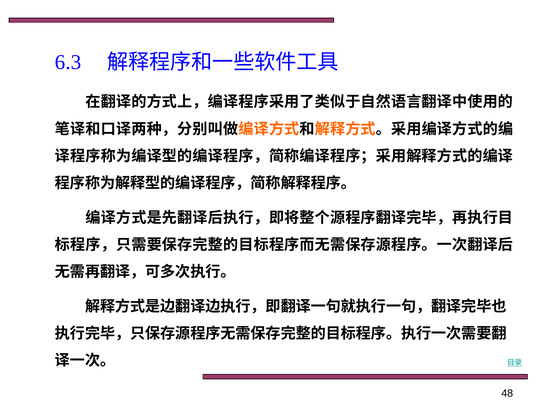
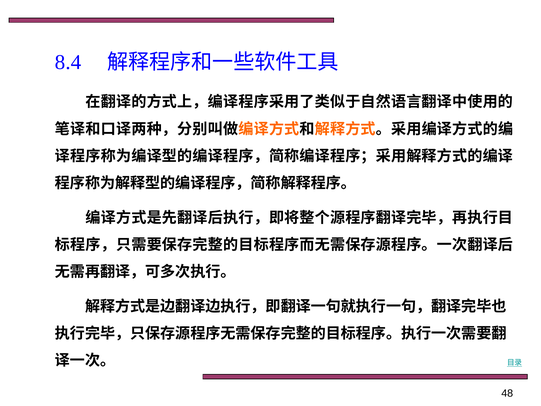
6.3: 6.3 -> 8.4
